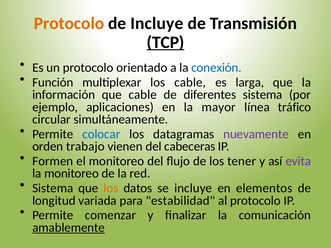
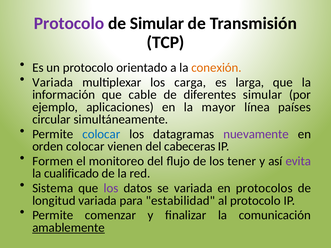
Protocolo at (69, 23) colour: orange -> purple
de Incluye: Incluye -> Simular
TCP underline: present -> none
conexión colour: blue -> orange
Función at (53, 82): Función -> Variada
los cable: cable -> carga
diferentes sistema: sistema -> simular
tráfico: tráfico -> países
orden trabajo: trabajo -> colocar
la monitoreo: monitoreo -> cualificado
los at (111, 188) colour: orange -> purple
se incluye: incluye -> variada
elementos: elementos -> protocolos
